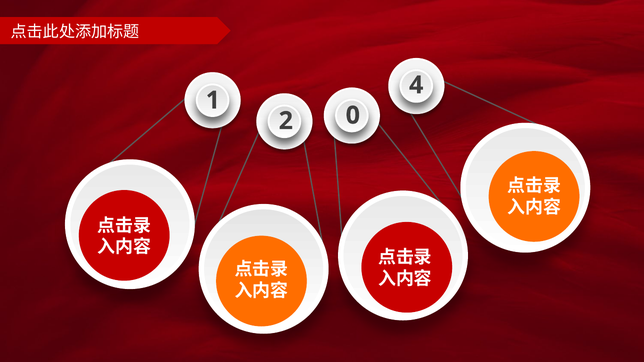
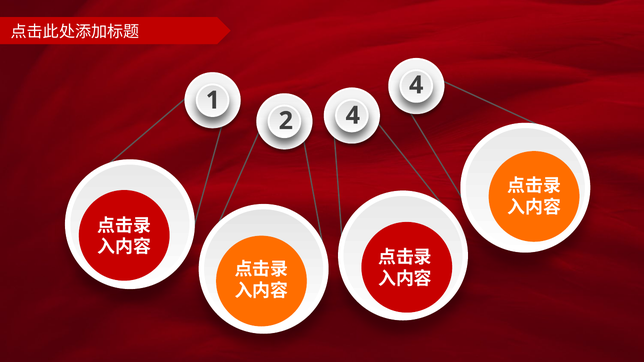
2 0: 0 -> 4
